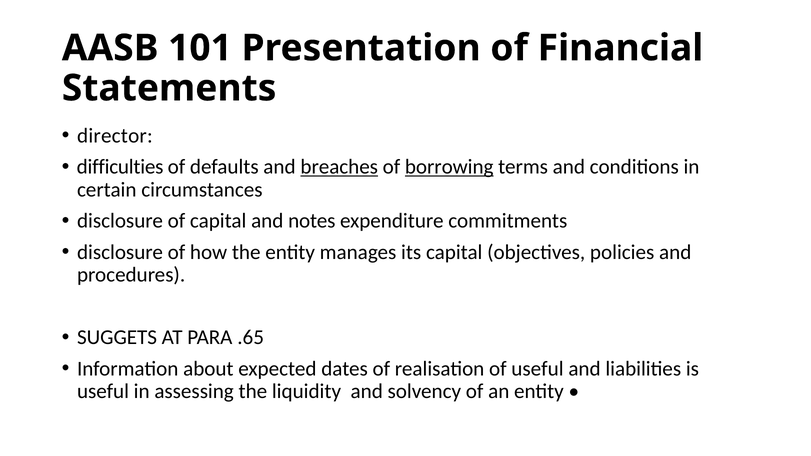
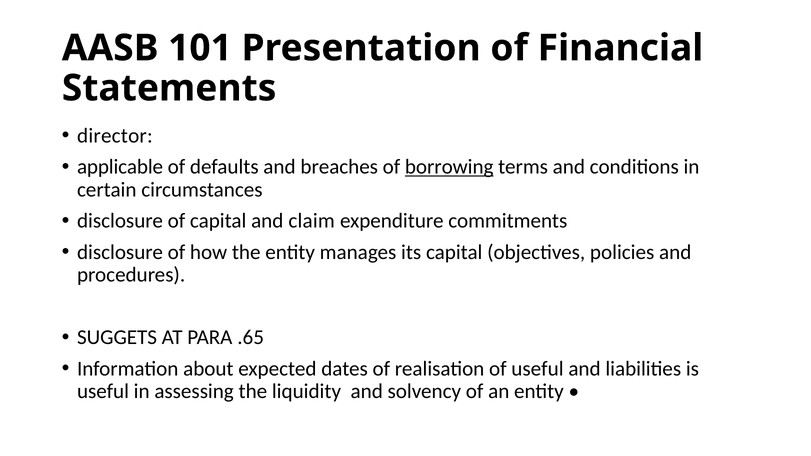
difficulties: difficulties -> applicable
breaches underline: present -> none
notes: notes -> claim
